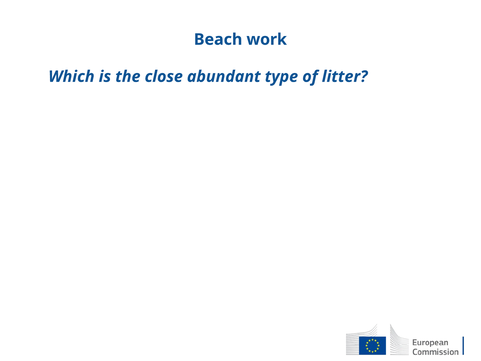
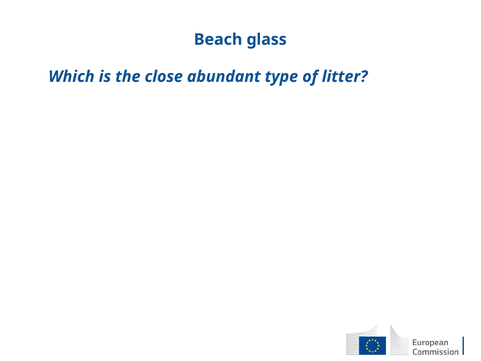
work: work -> glass
